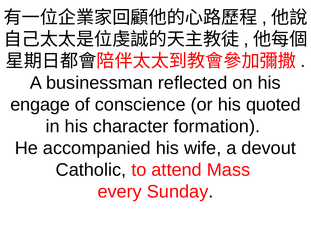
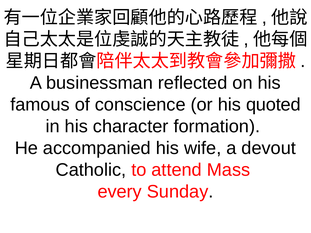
engage: engage -> famous
